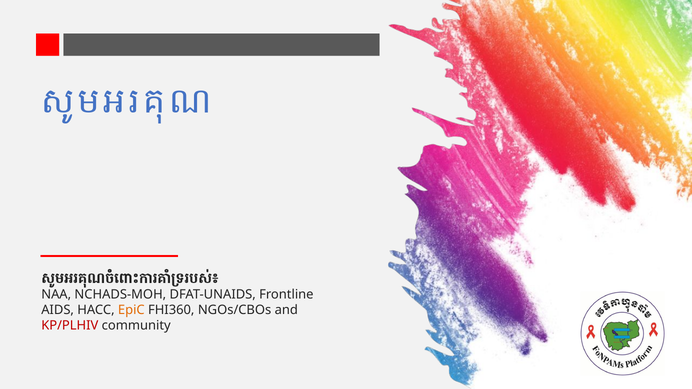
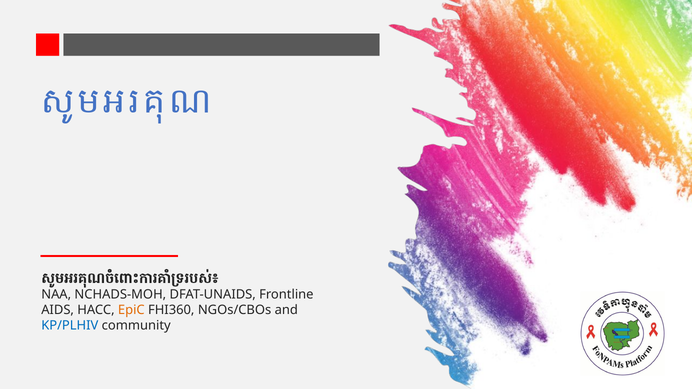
KP/PLHIV colour: red -> blue
